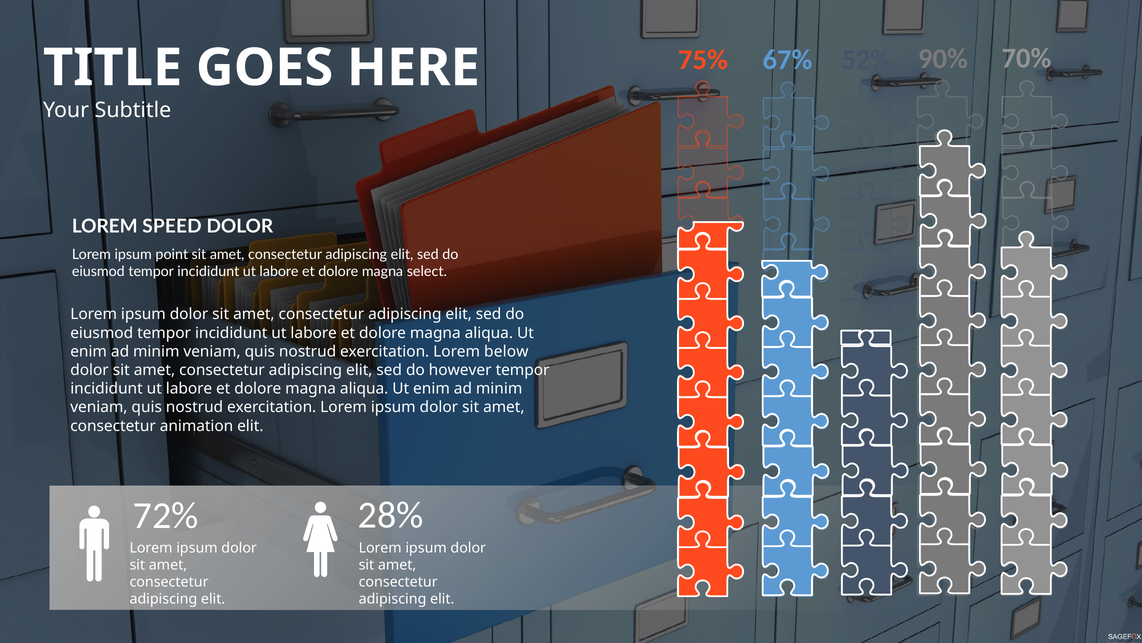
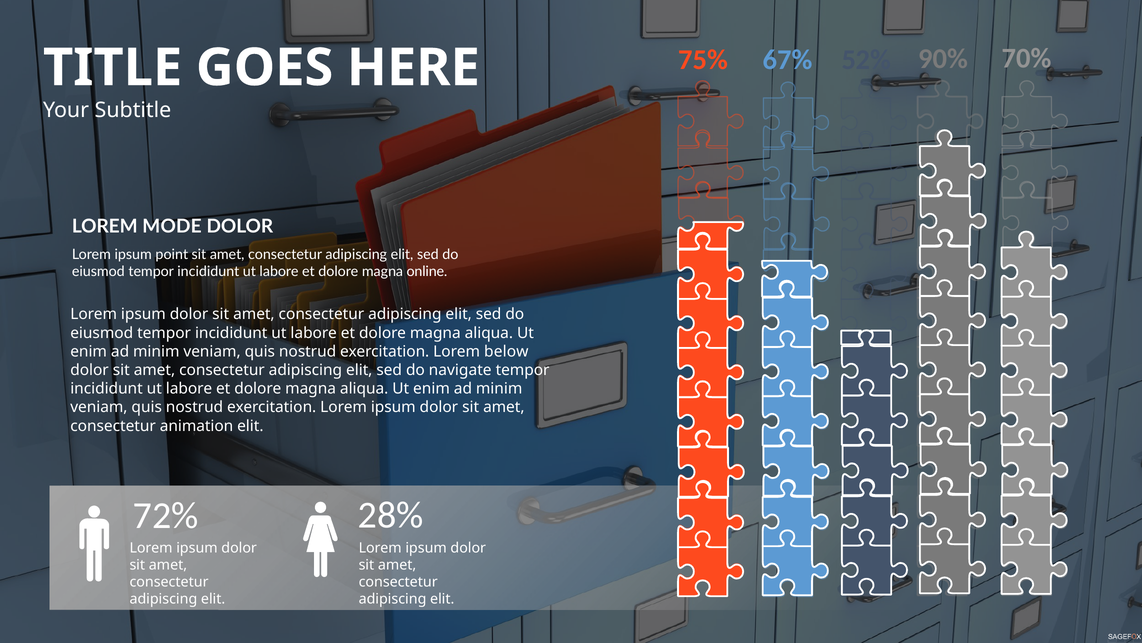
SPEED: SPEED -> MODE
select: select -> online
however: however -> navigate
